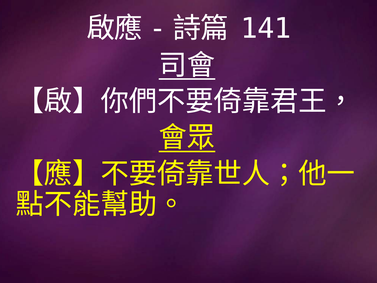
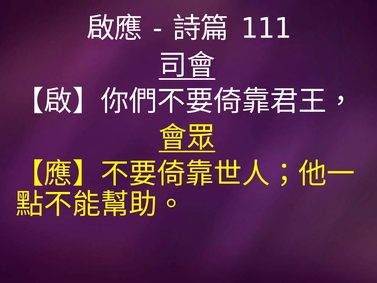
141: 141 -> 111
